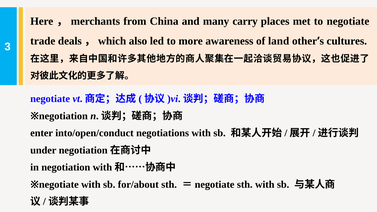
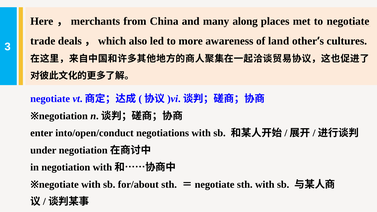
carry: carry -> along
